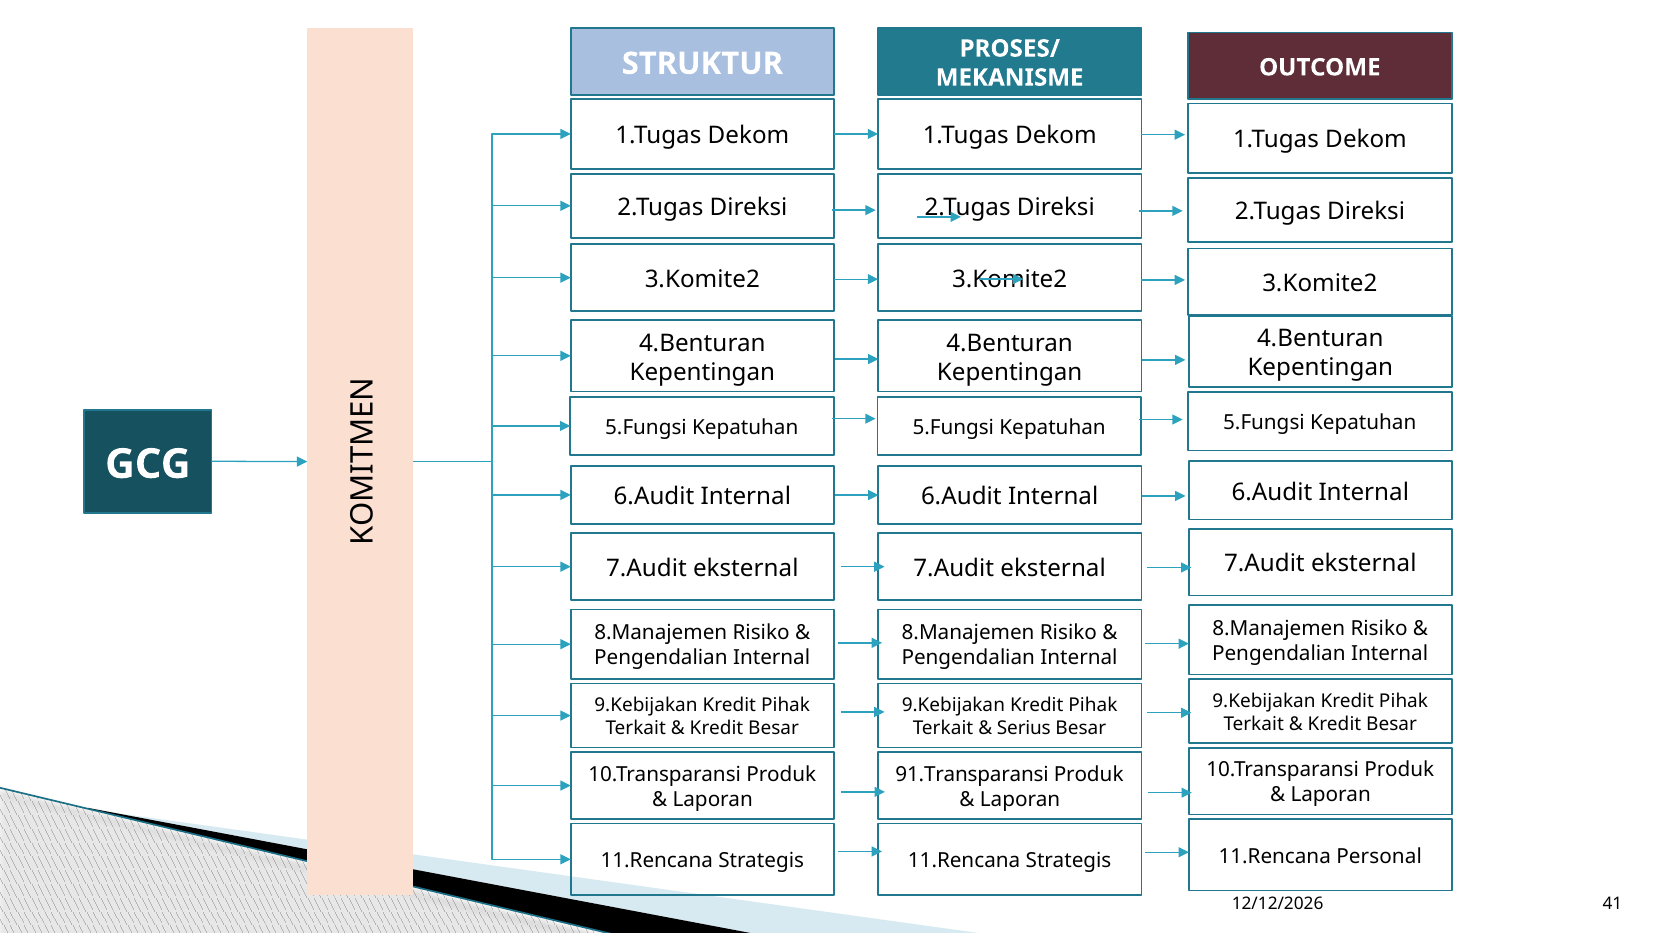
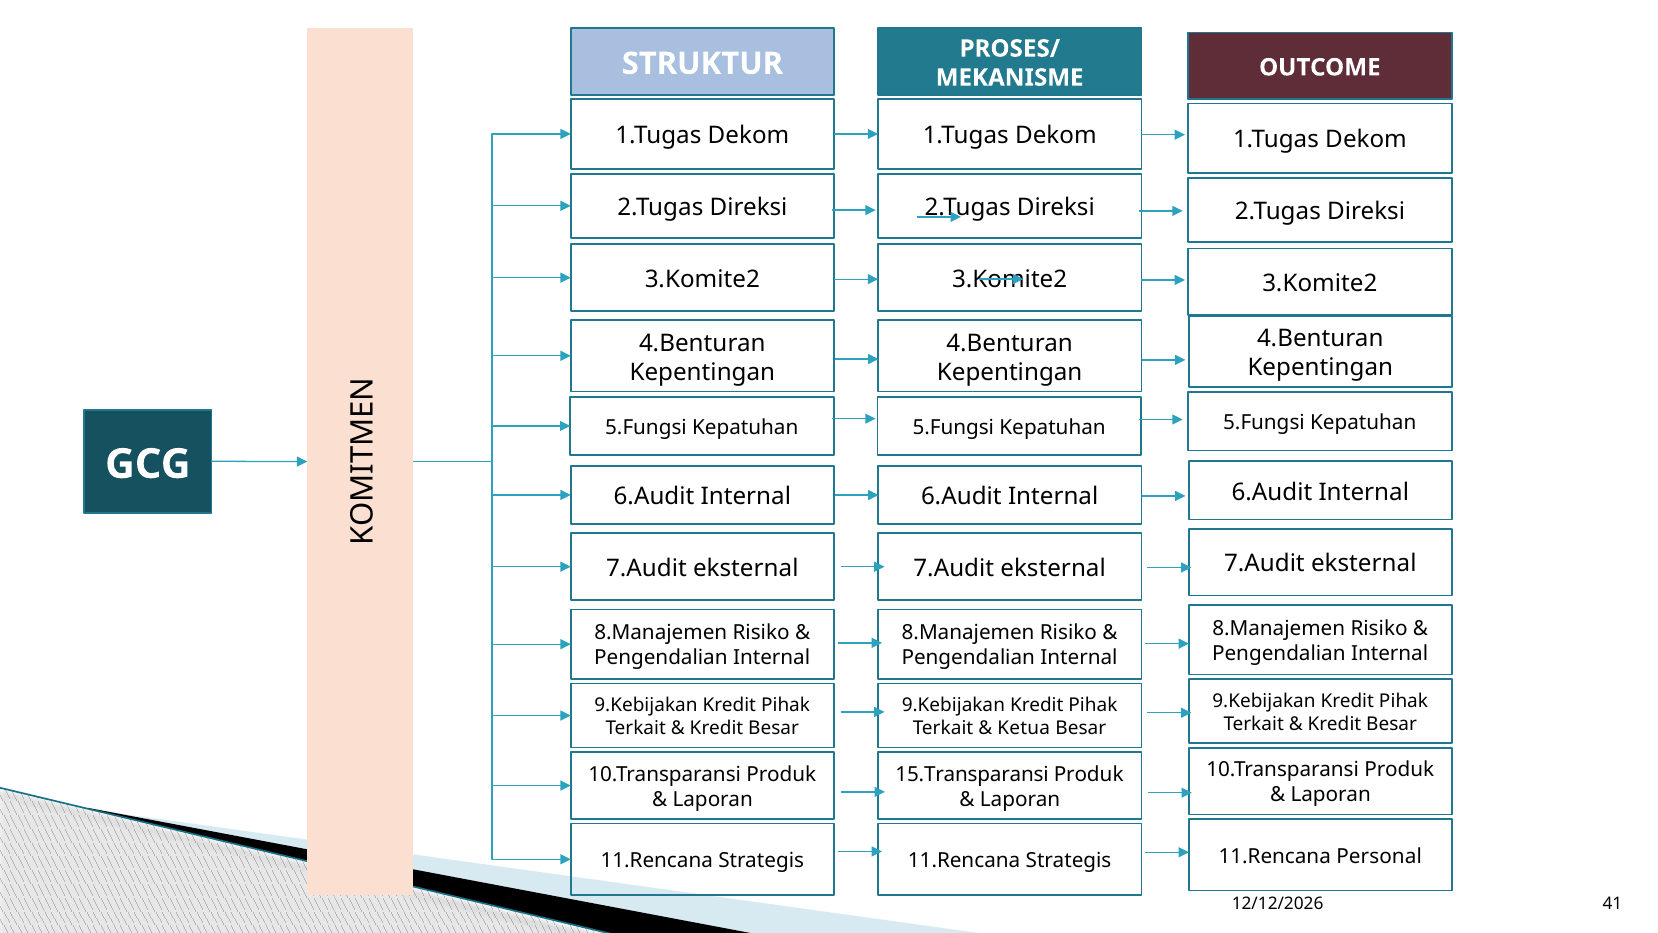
Serius: Serius -> Ketua
91.Transparansi: 91.Transparansi -> 15.Transparansi
